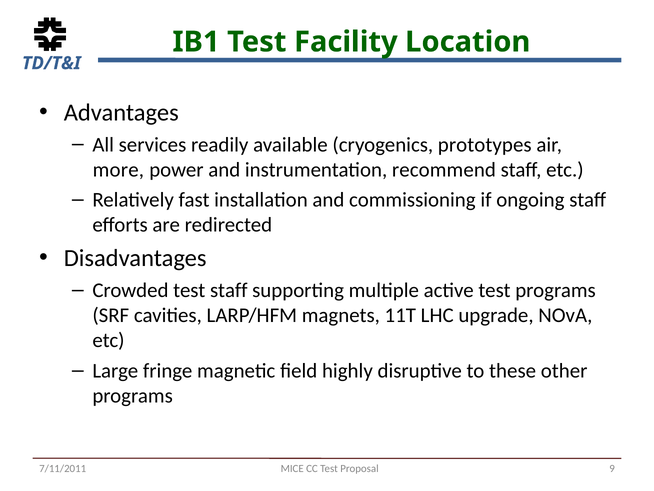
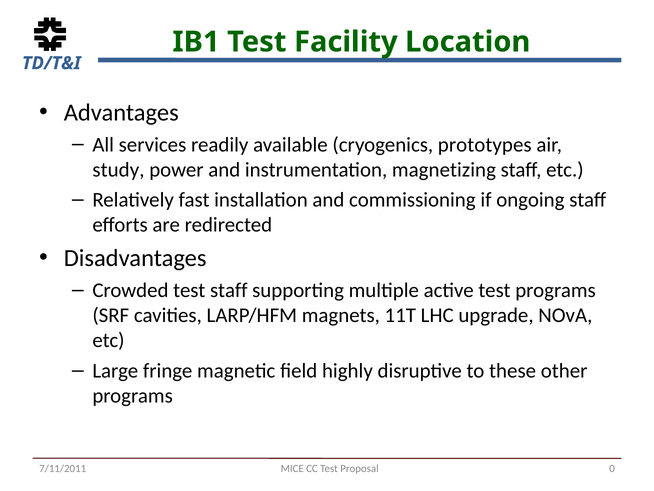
more: more -> study
recommend: recommend -> magnetizing
9: 9 -> 0
